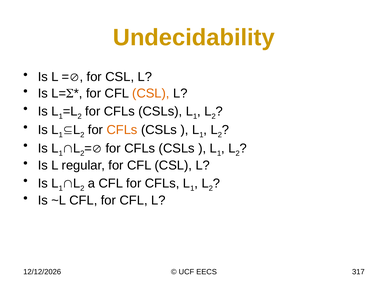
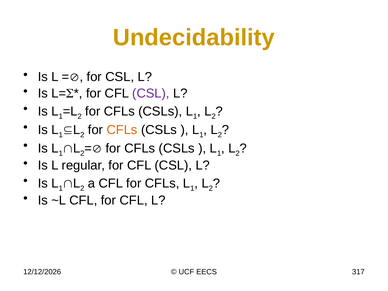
CSL at (151, 93) colour: orange -> purple
